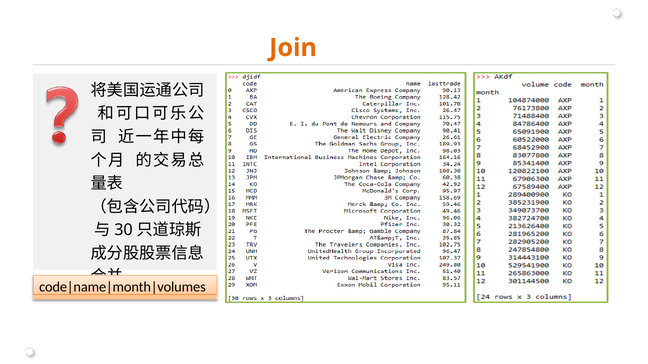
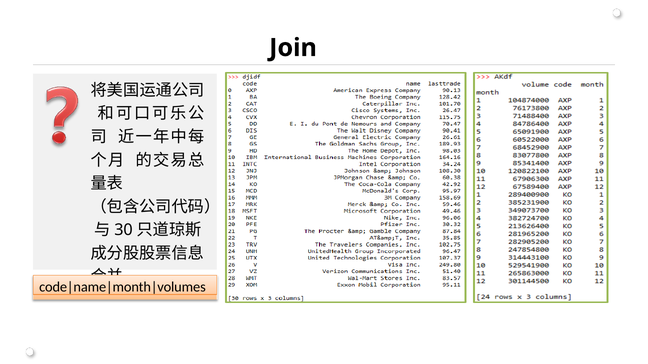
Join colour: orange -> black
